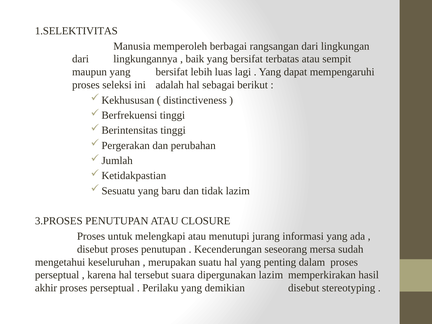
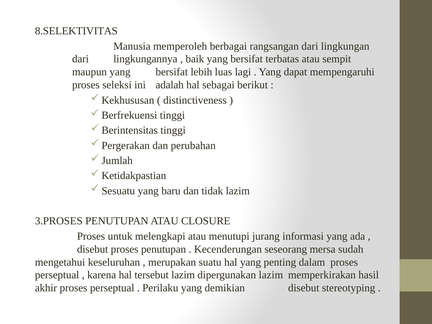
1.SELEKTIVITAS: 1.SELEKTIVITAS -> 8.SELEKTIVITAS
tersebut suara: suara -> lazim
